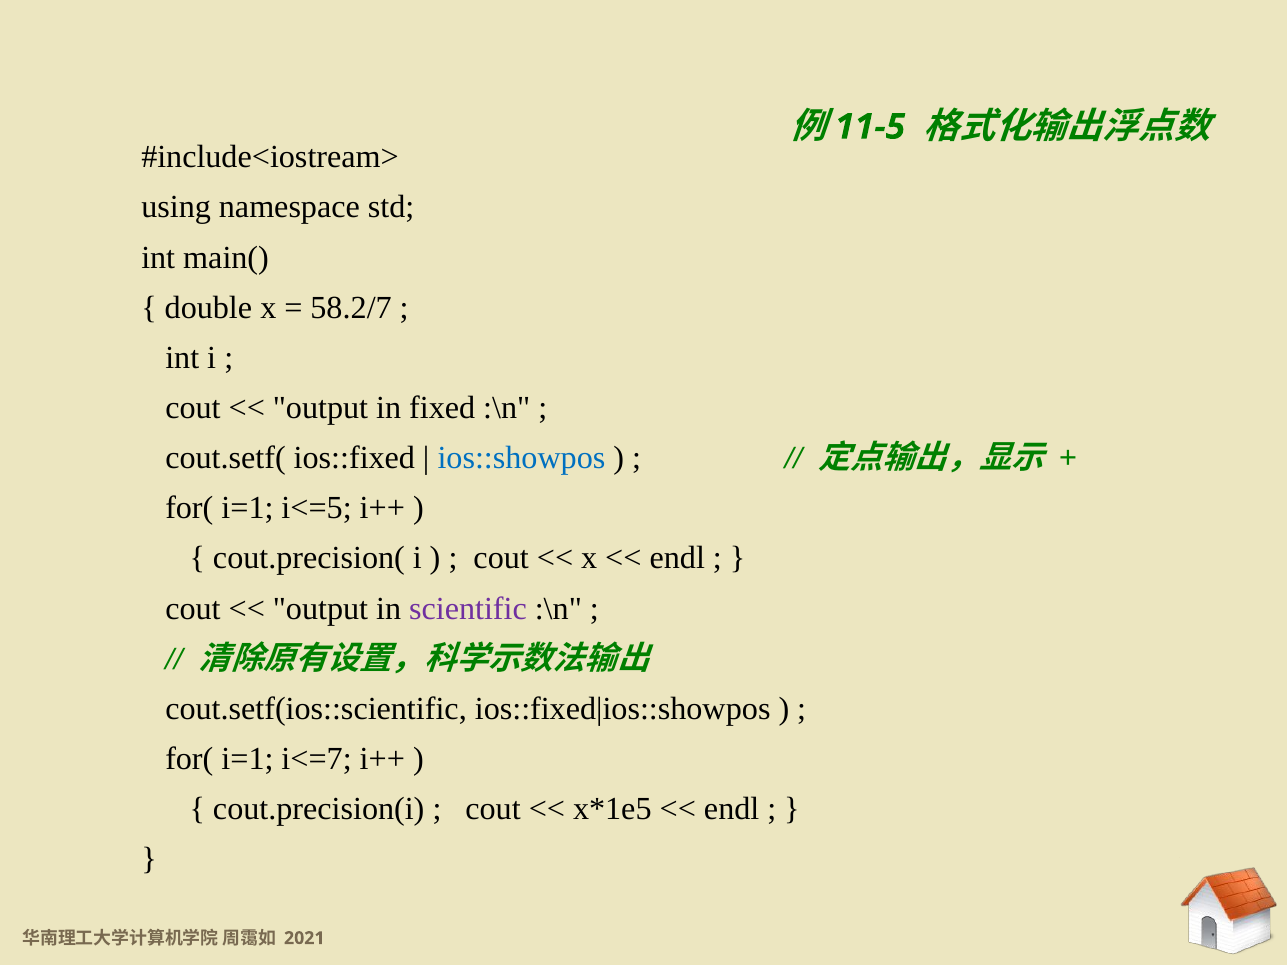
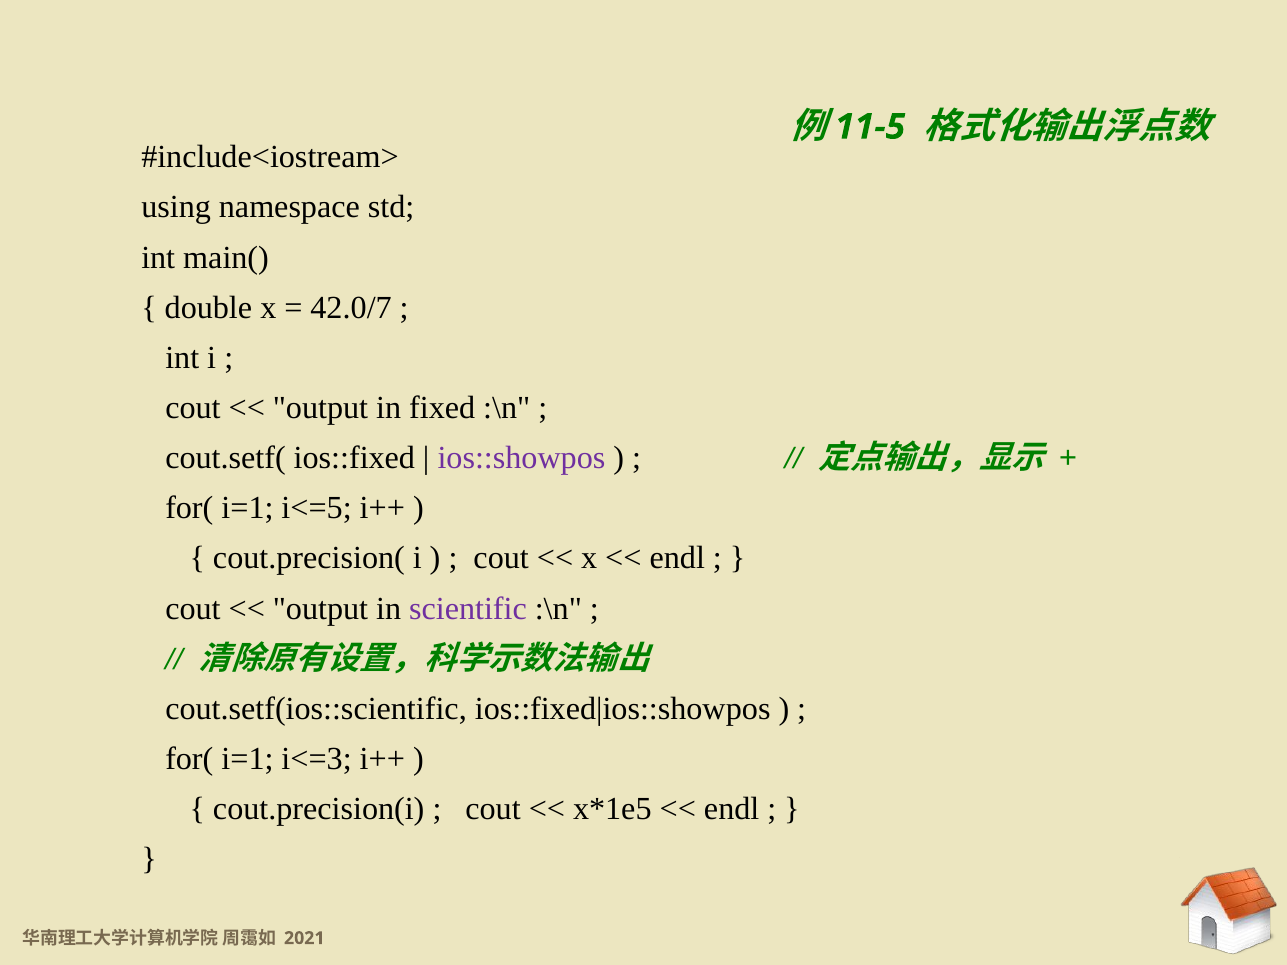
58.2/7: 58.2/7 -> 42.0/7
ios::showpos colour: blue -> purple
i<=7: i<=7 -> i<=3
